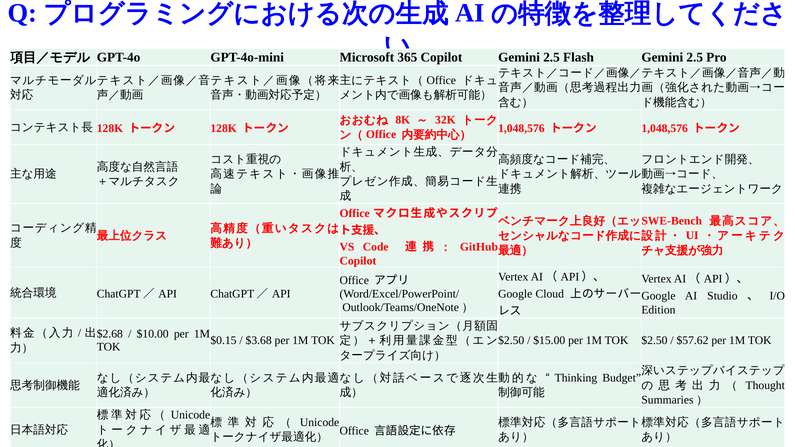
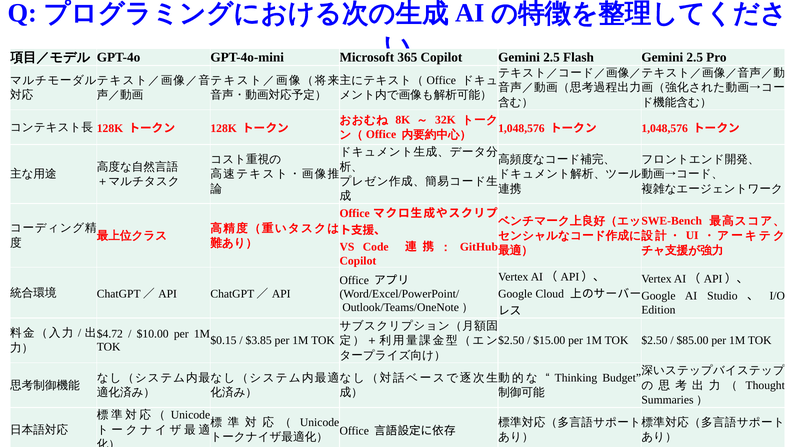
$2.68: $2.68 -> $4.72
$3.68: $3.68 -> $3.85
$57.62: $57.62 -> $85.00
